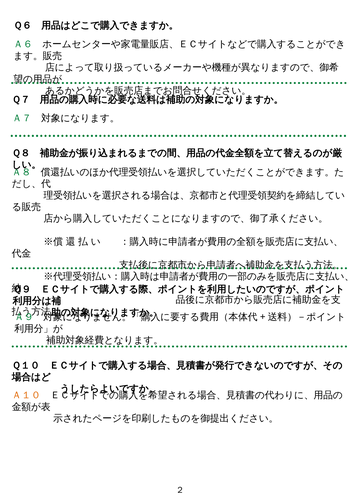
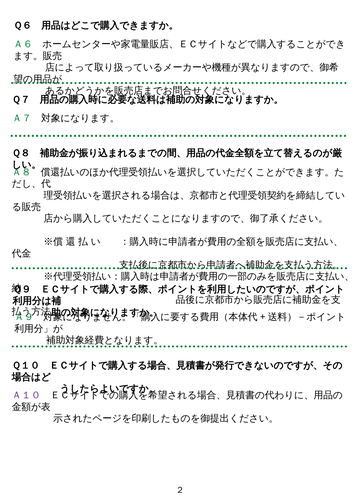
Ａ１０ colour: orange -> purple
